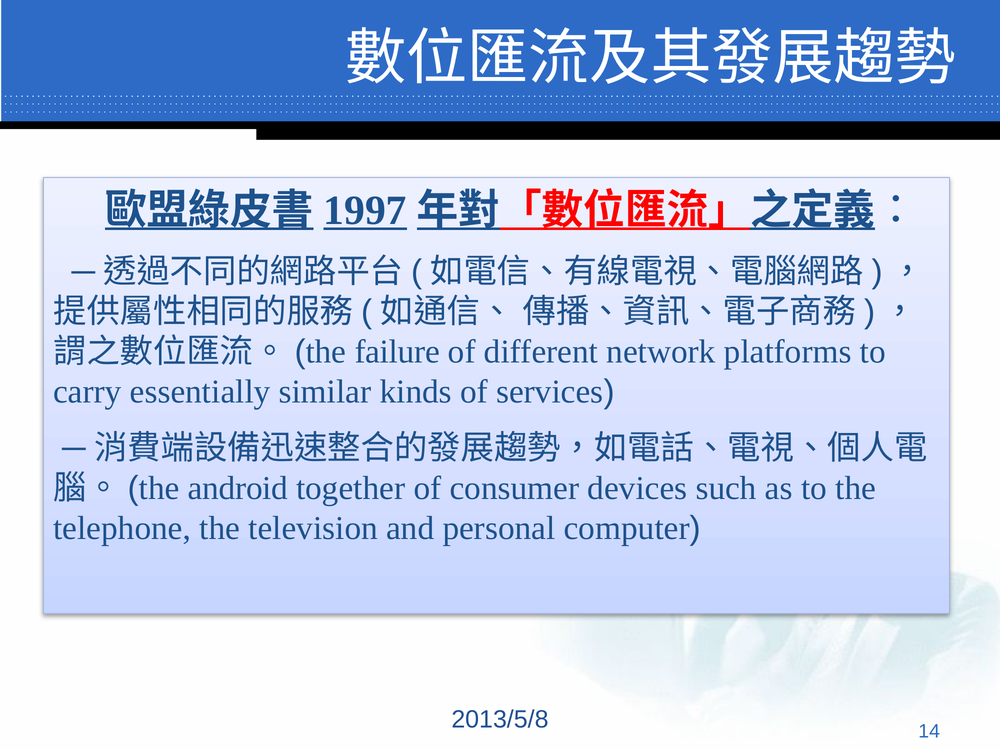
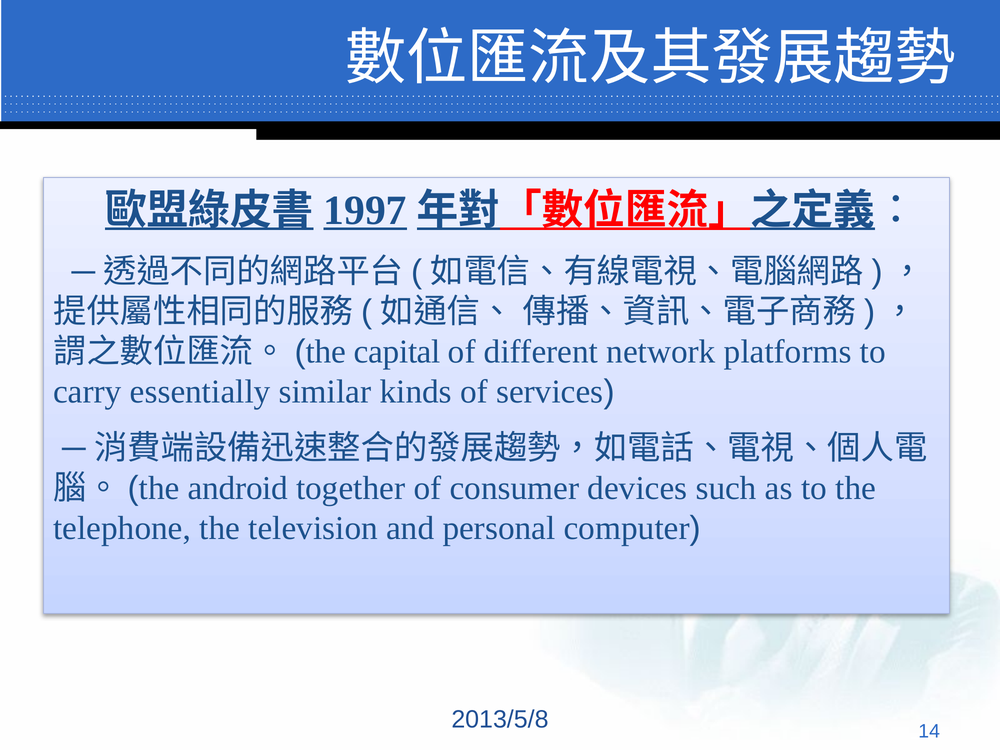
failure: failure -> capital
